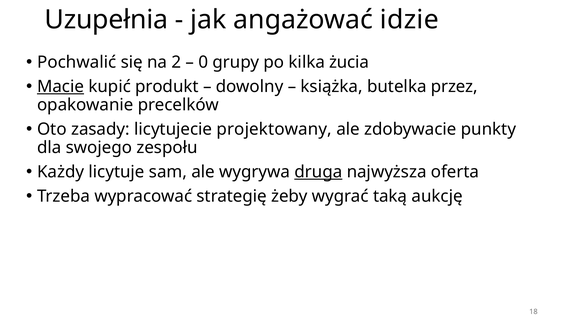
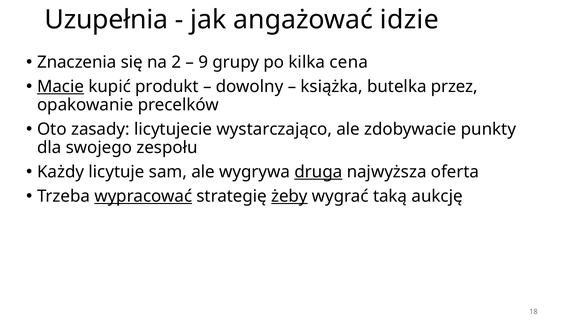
Pochwalić: Pochwalić -> Znaczenia
0: 0 -> 9
żucia: żucia -> cena
projektowany: projektowany -> wystarczająco
wypracować underline: none -> present
żeby underline: none -> present
